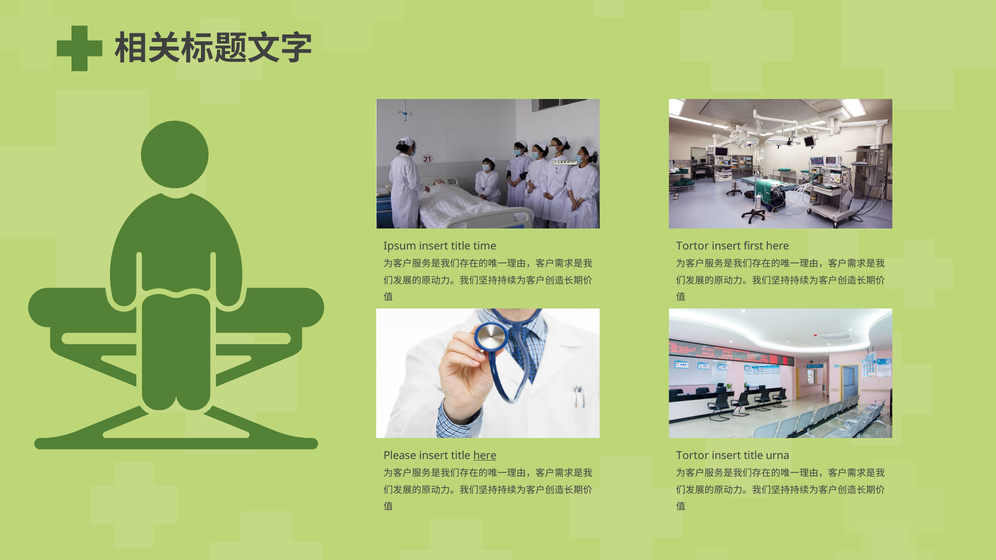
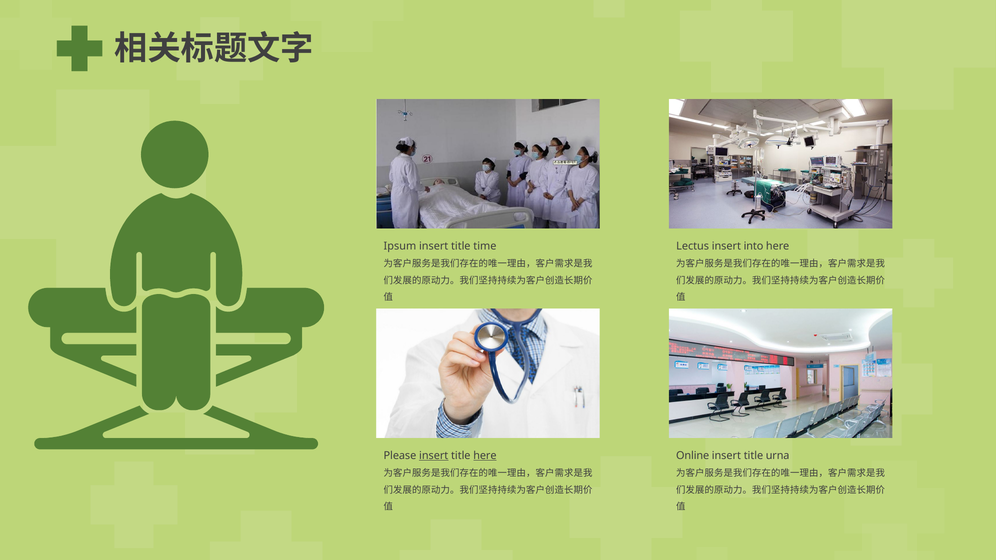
Tortor at (693, 246): Tortor -> Lectus
first: first -> into
insert at (434, 456) underline: none -> present
Tortor at (693, 456): Tortor -> Online
